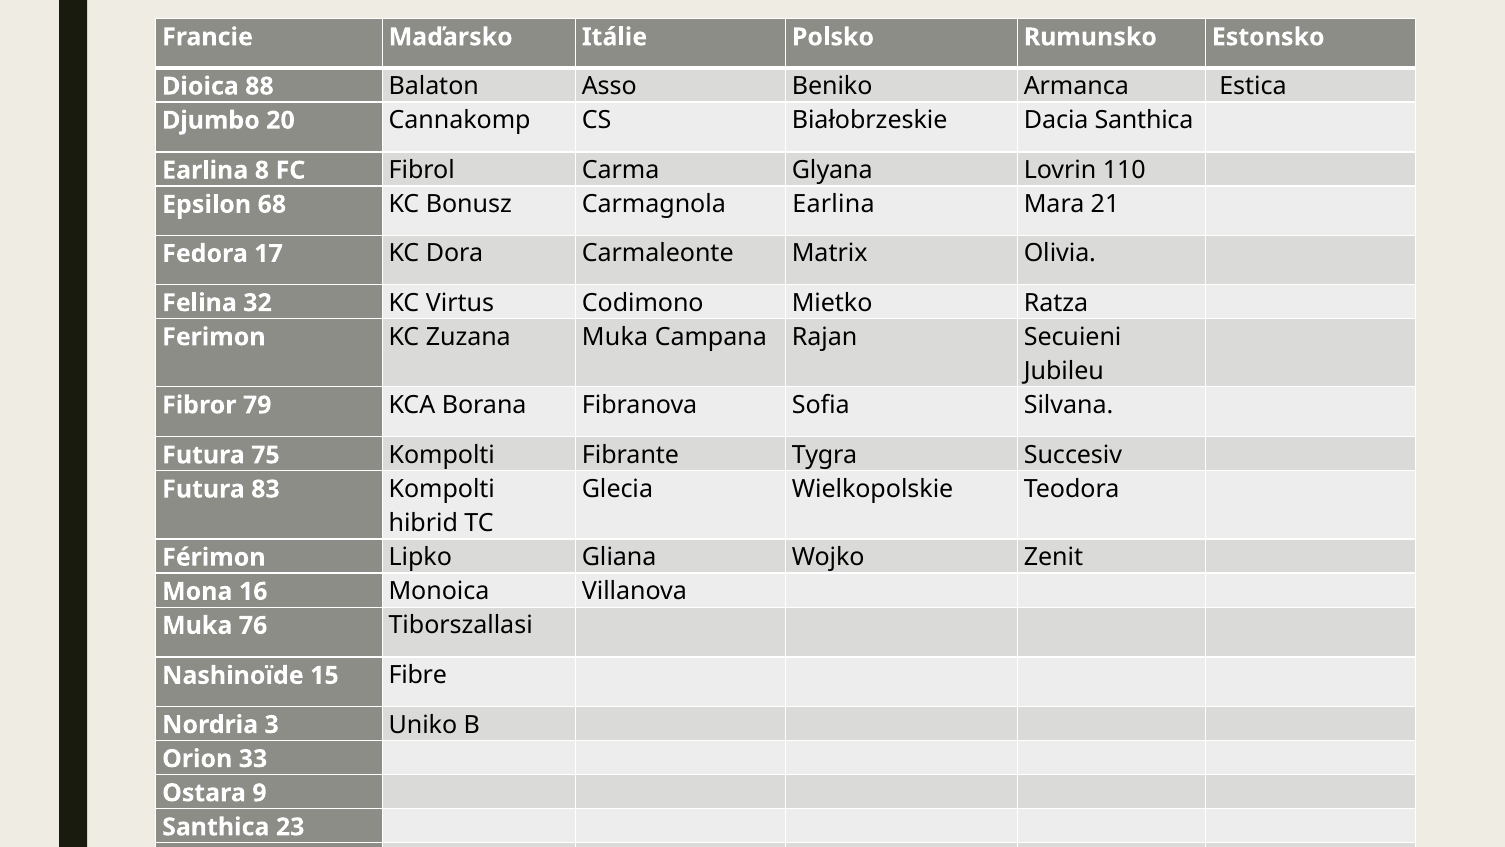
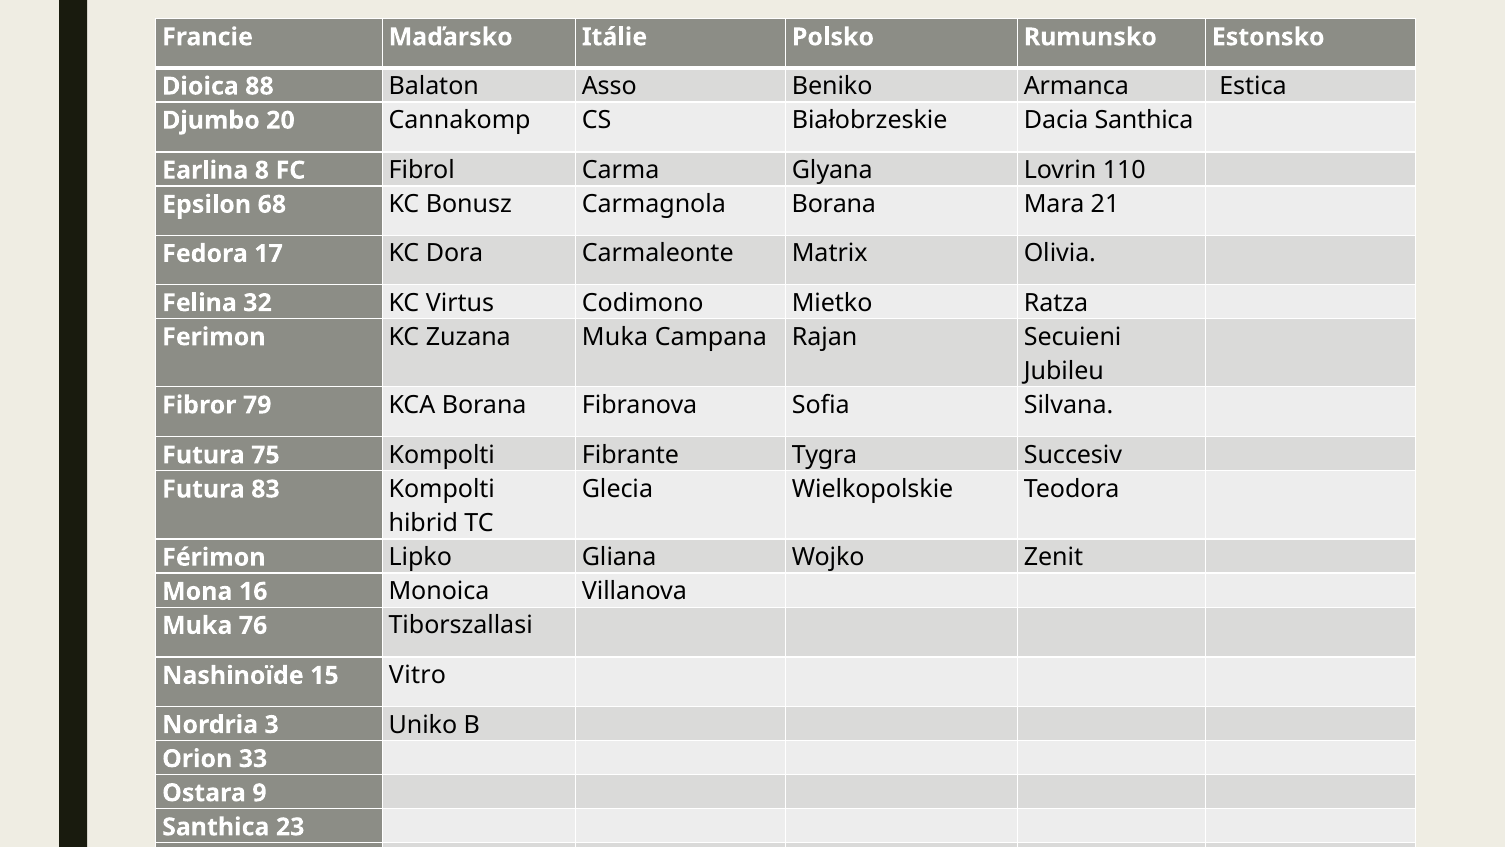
Carmagnola Earlina: Earlina -> Borana
Fibre: Fibre -> Vitro
